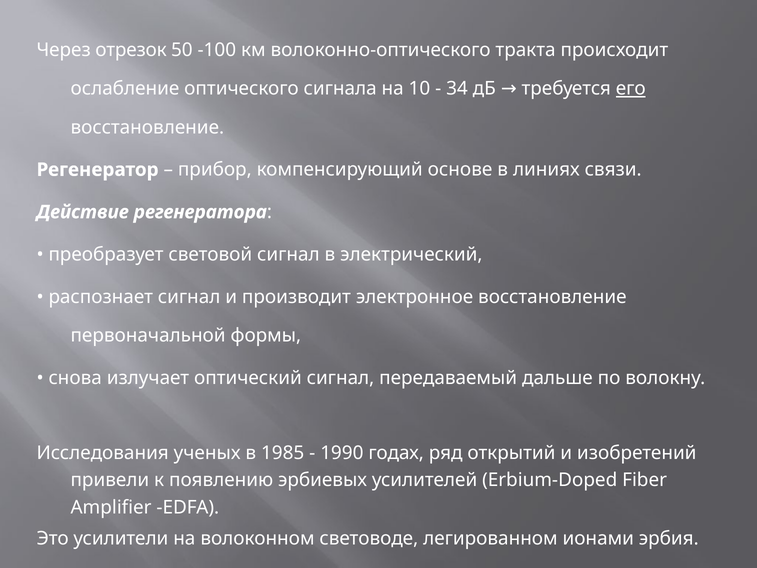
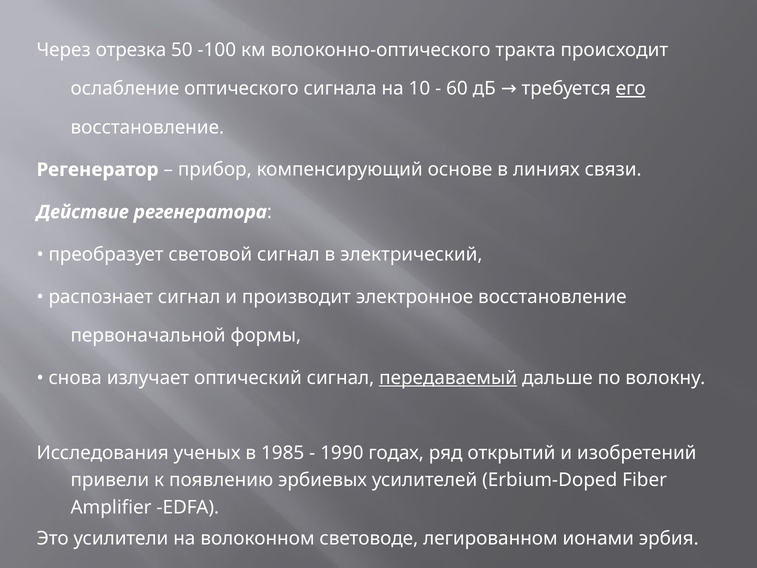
отрезок: отрезок -> отрезка
34: 34 -> 60
передаваемый underline: none -> present
